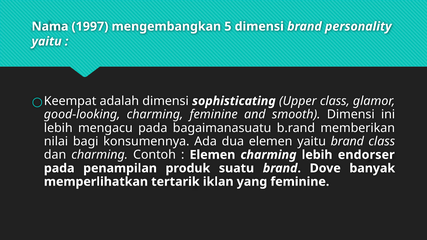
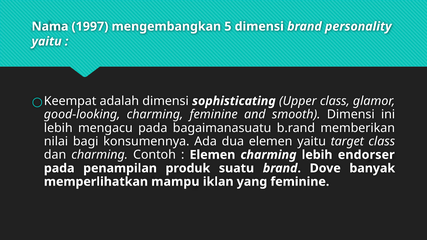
yaitu brand: brand -> target
tertarik: tertarik -> mampu
